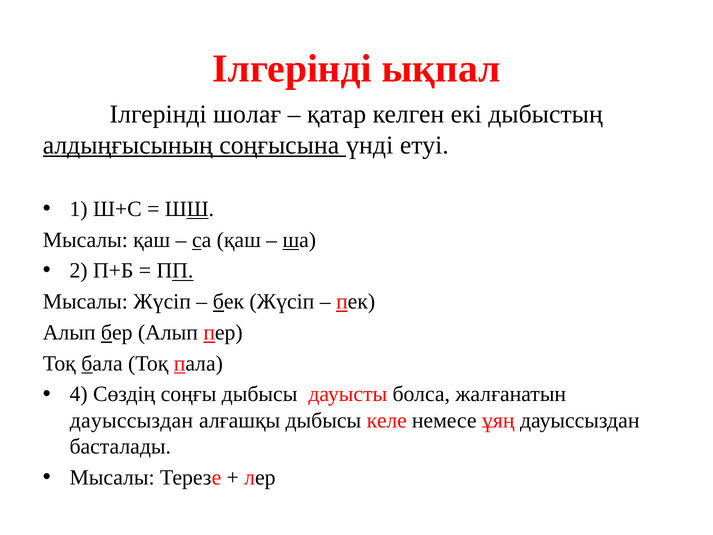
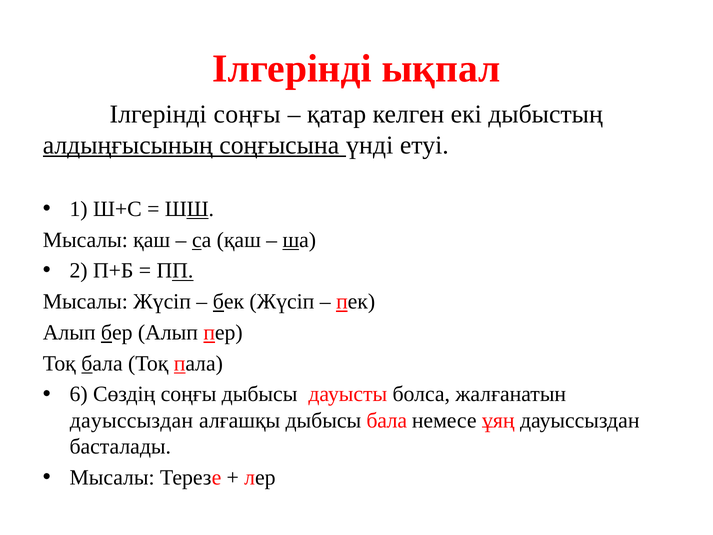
Ілгерінді шолағ: шолағ -> соңғы
4: 4 -> 6
дыбысы келе: келе -> бала
